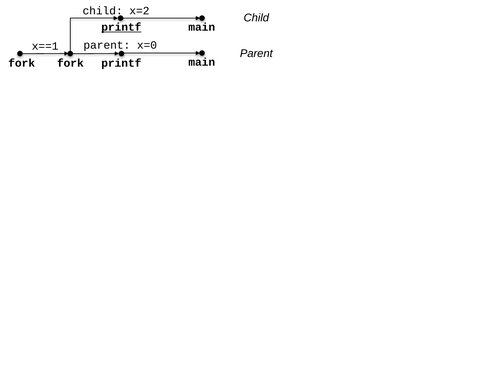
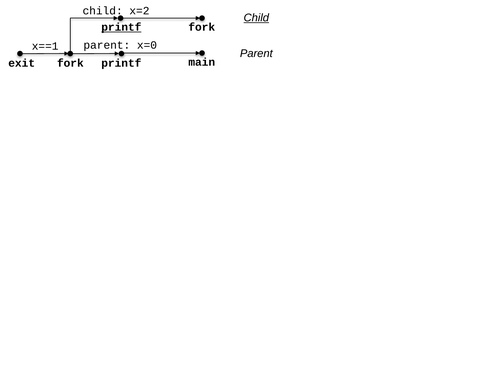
Child at (256, 18) underline: none -> present
main at (202, 27): main -> fork
fork at (22, 63): fork -> exit
